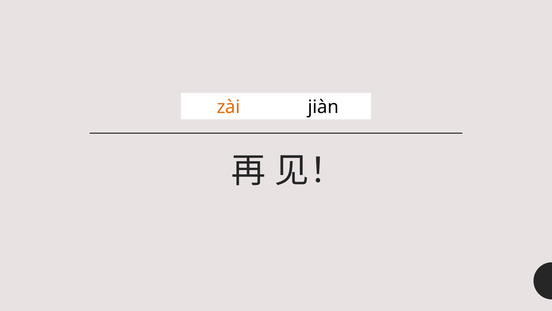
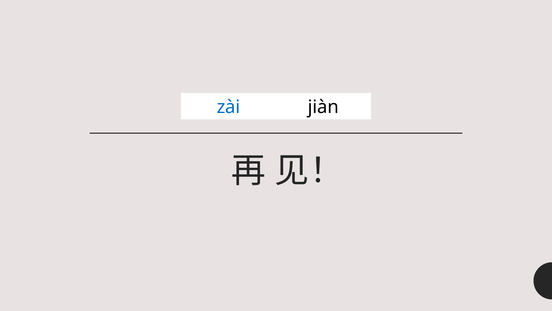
zài colour: orange -> blue
